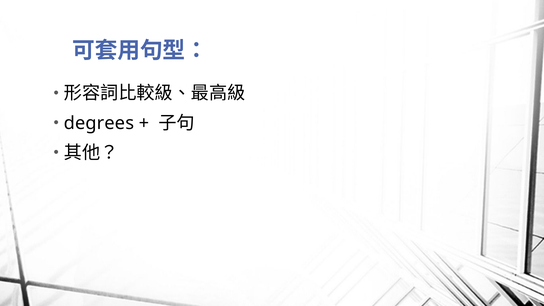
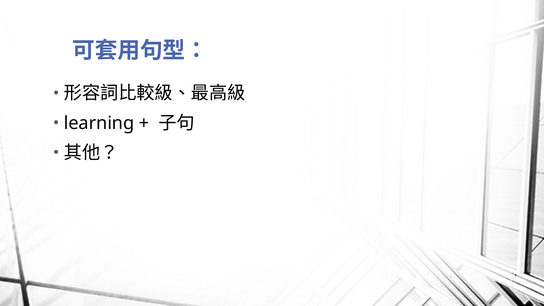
degrees: degrees -> learning
